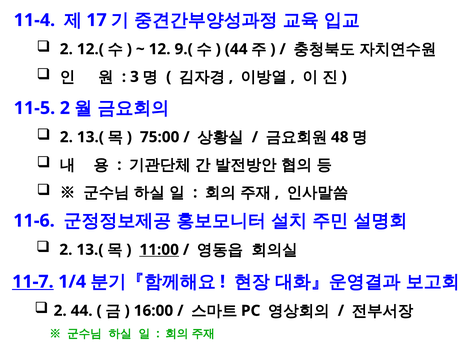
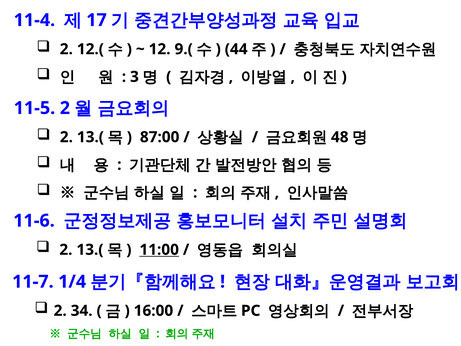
75:00: 75:00 -> 87:00
11-7 underline: present -> none
2 44: 44 -> 34
